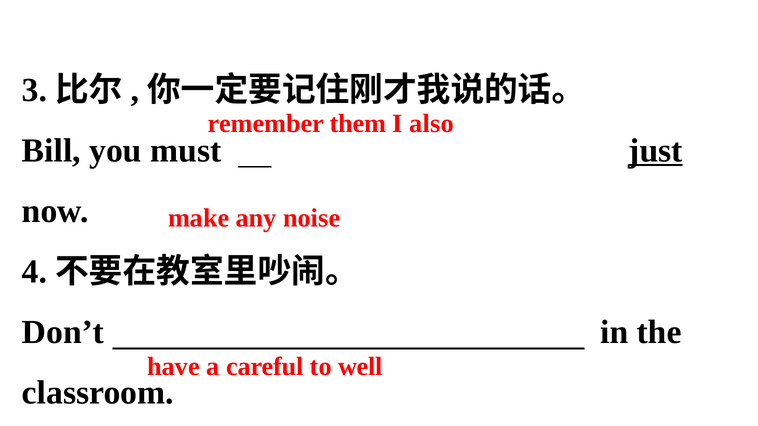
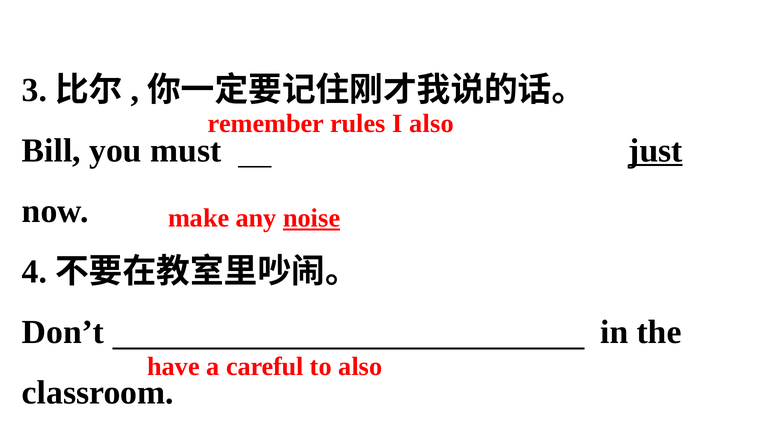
them: them -> rules
noise underline: none -> present
to well: well -> also
